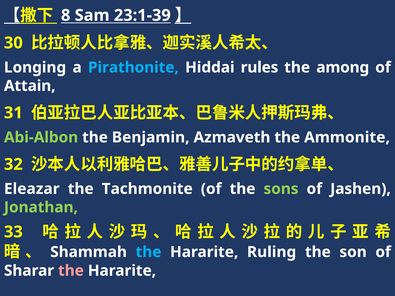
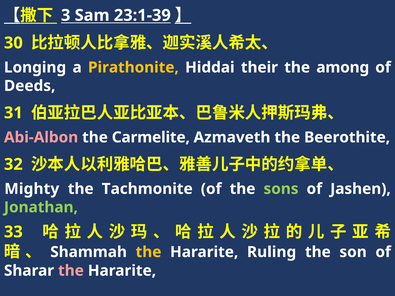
8: 8 -> 3
Pirathonite colour: light blue -> yellow
rules: rules -> their
Attain: Attain -> Deeds
Abi-Albon colour: light green -> pink
Benjamin: Benjamin -> Carmelite
Ammonite: Ammonite -> Beerothite
Eleazar: Eleazar -> Mighty
the at (149, 252) colour: light blue -> yellow
